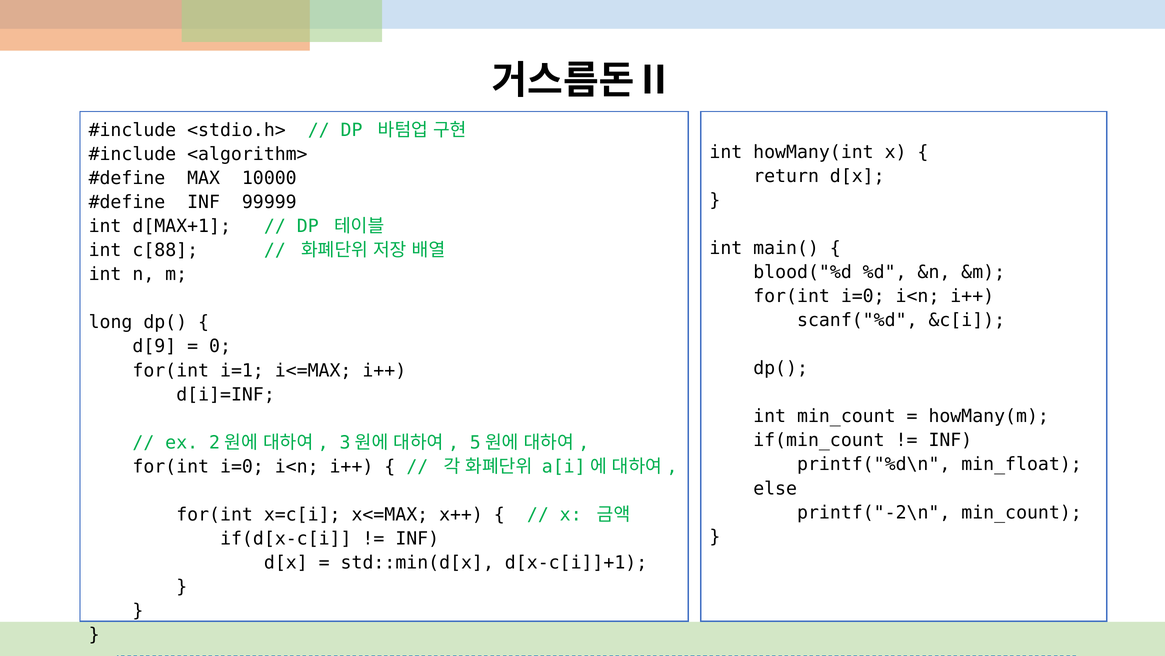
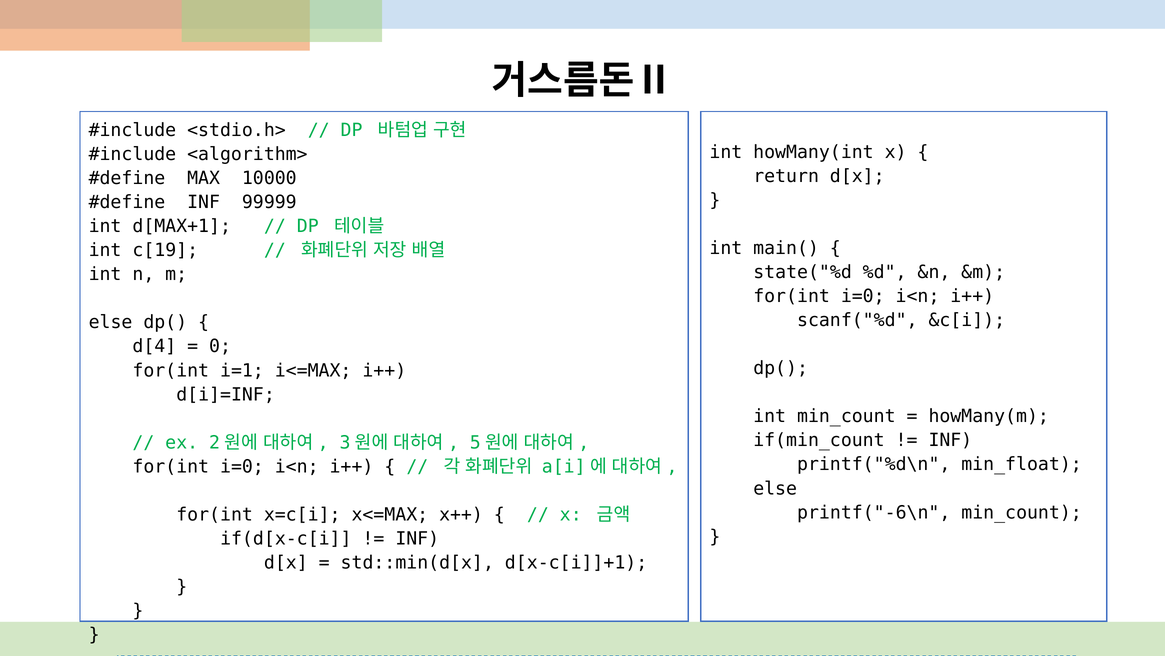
c[88: c[88 -> c[19
blood("%d: blood("%d -> state("%d
long at (111, 322): long -> else
d[9: d[9 -> d[4
printf("-2\n: printf("-2\n -> printf("-6\n
